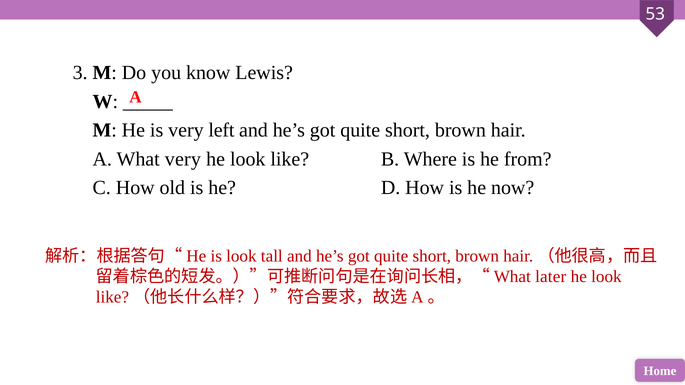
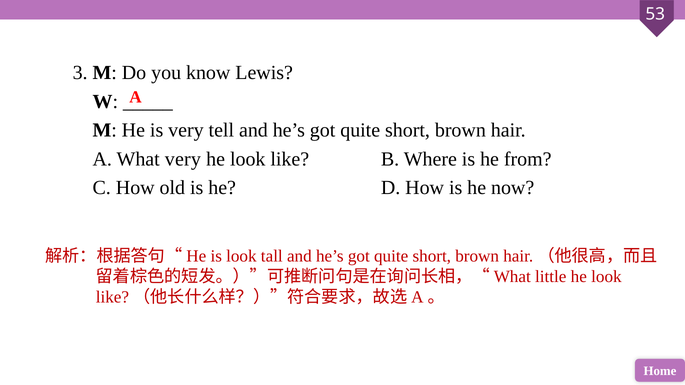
left: left -> tell
later: later -> little
